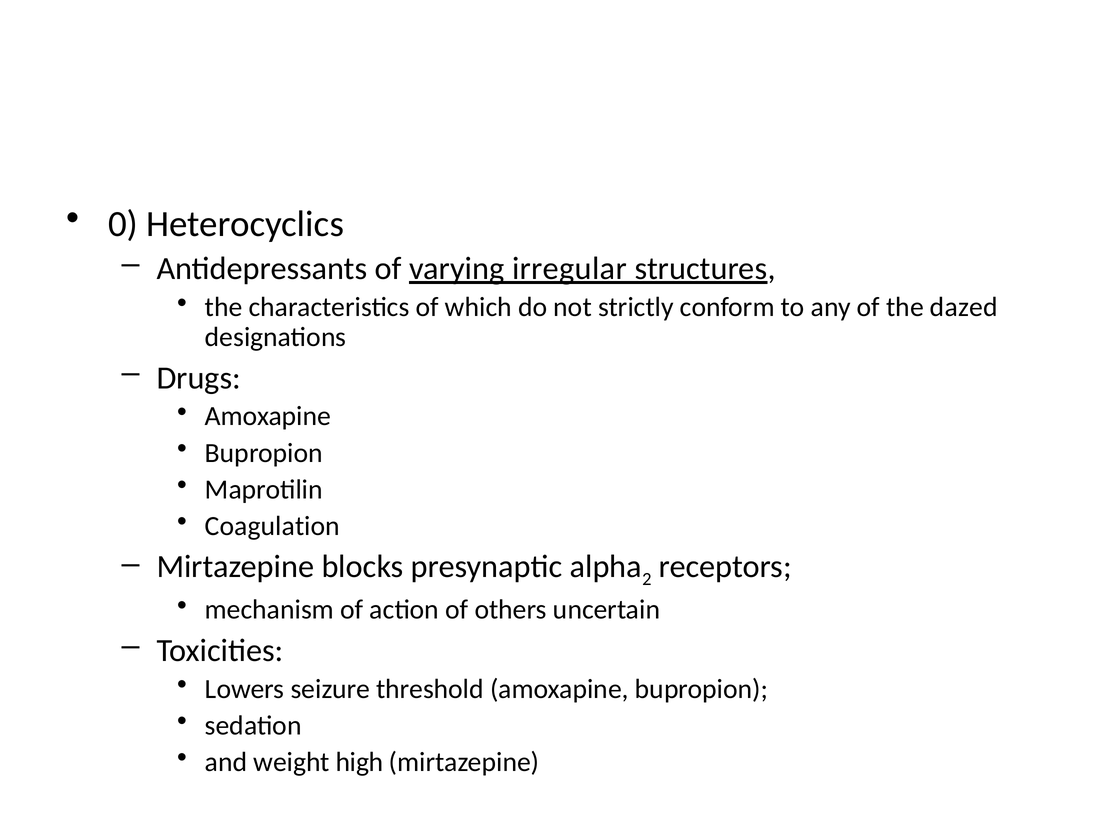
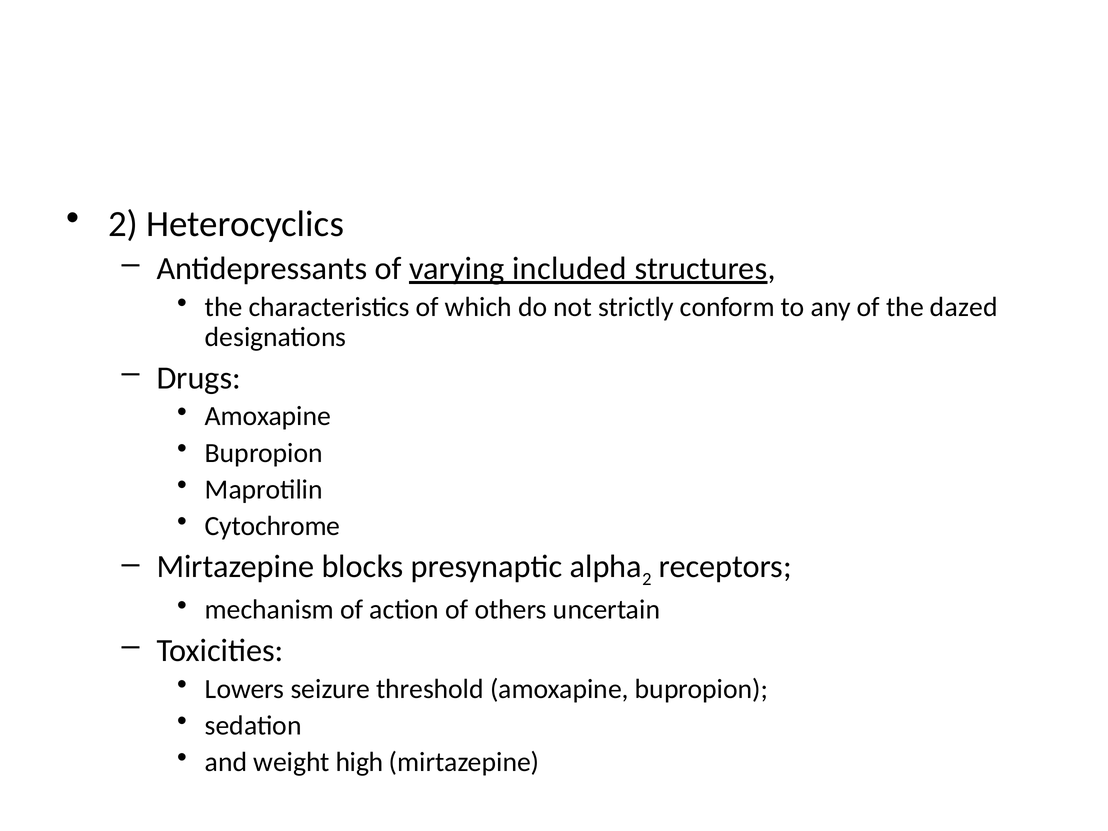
0 at (123, 224): 0 -> 2
irregular: irregular -> included
Coagulation: Coagulation -> Cytochrome
